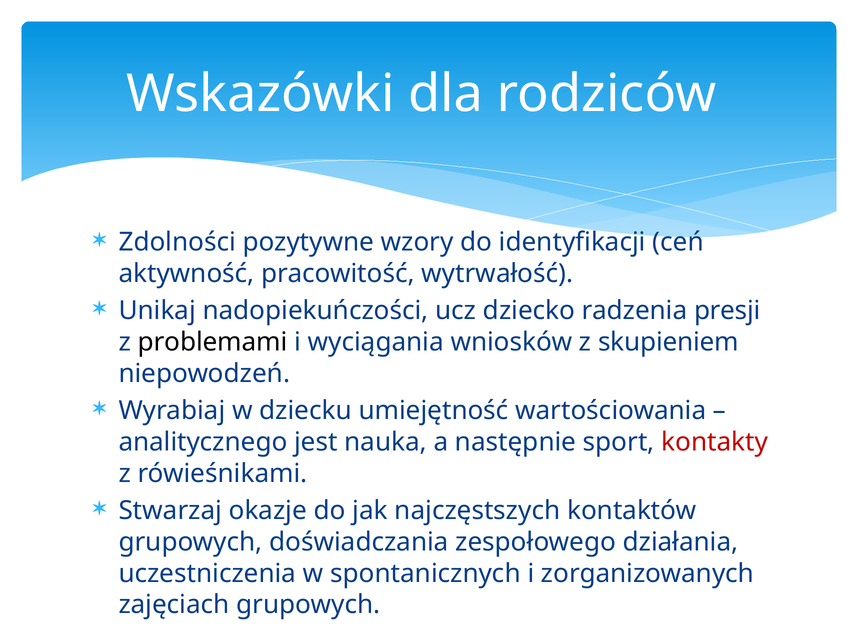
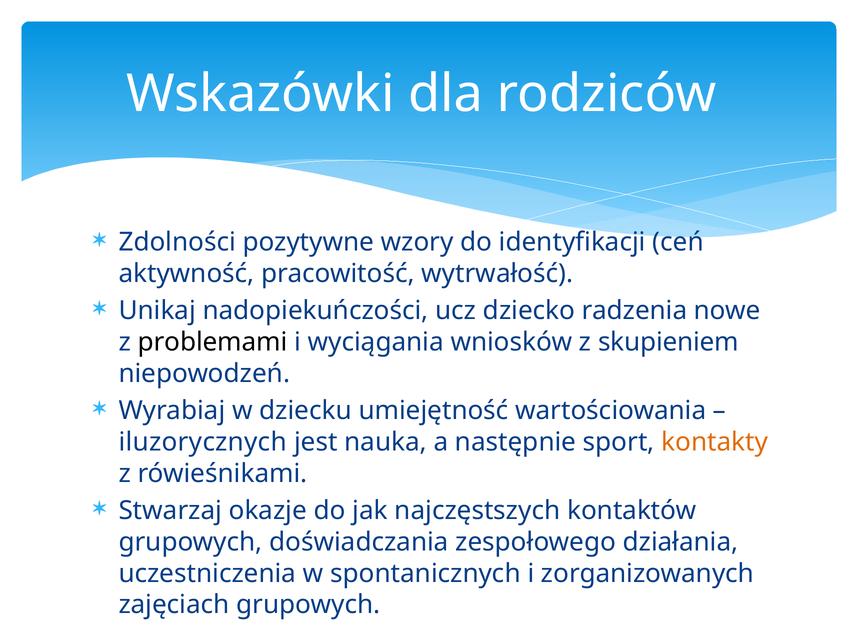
presji: presji -> nowe
analitycznego: analitycznego -> iluzorycznych
kontakty colour: red -> orange
